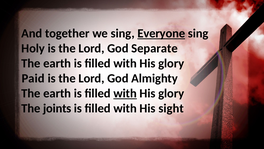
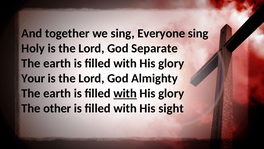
Everyone underline: present -> none
Paid: Paid -> Your
joints: joints -> other
